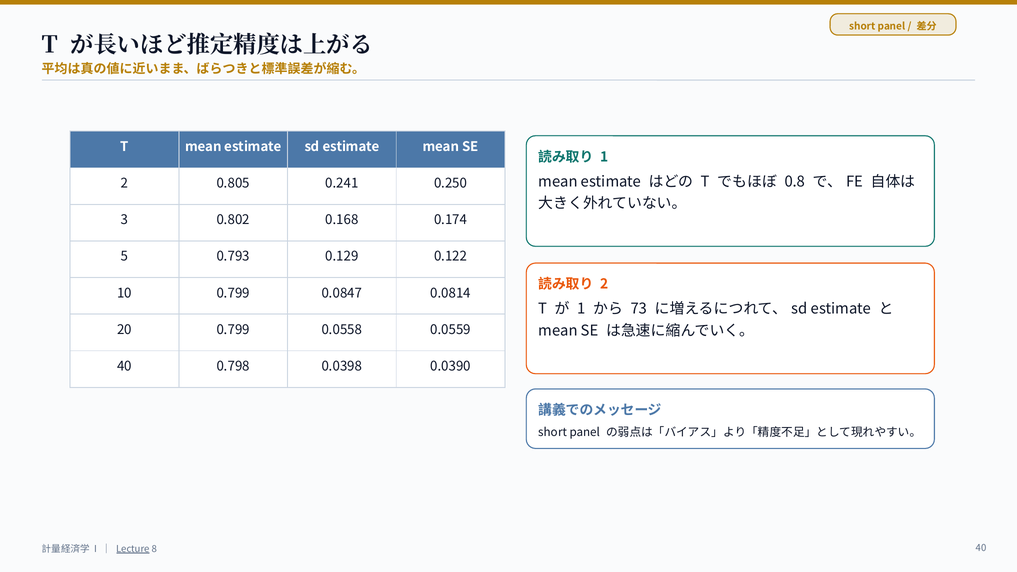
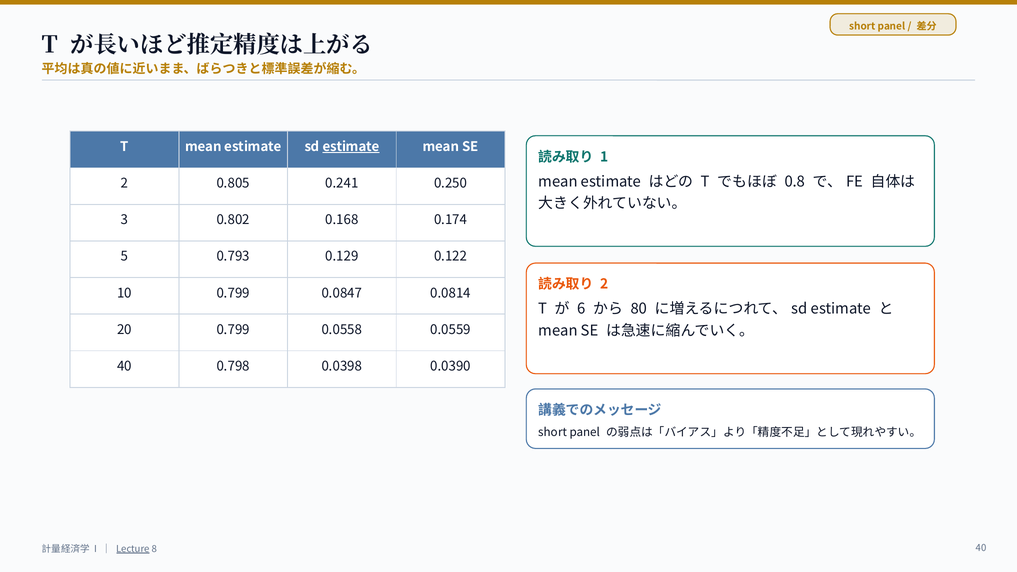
estimate at (351, 147) underline: none -> present
1 at (582, 309): 1 -> 6
73: 73 -> 80
